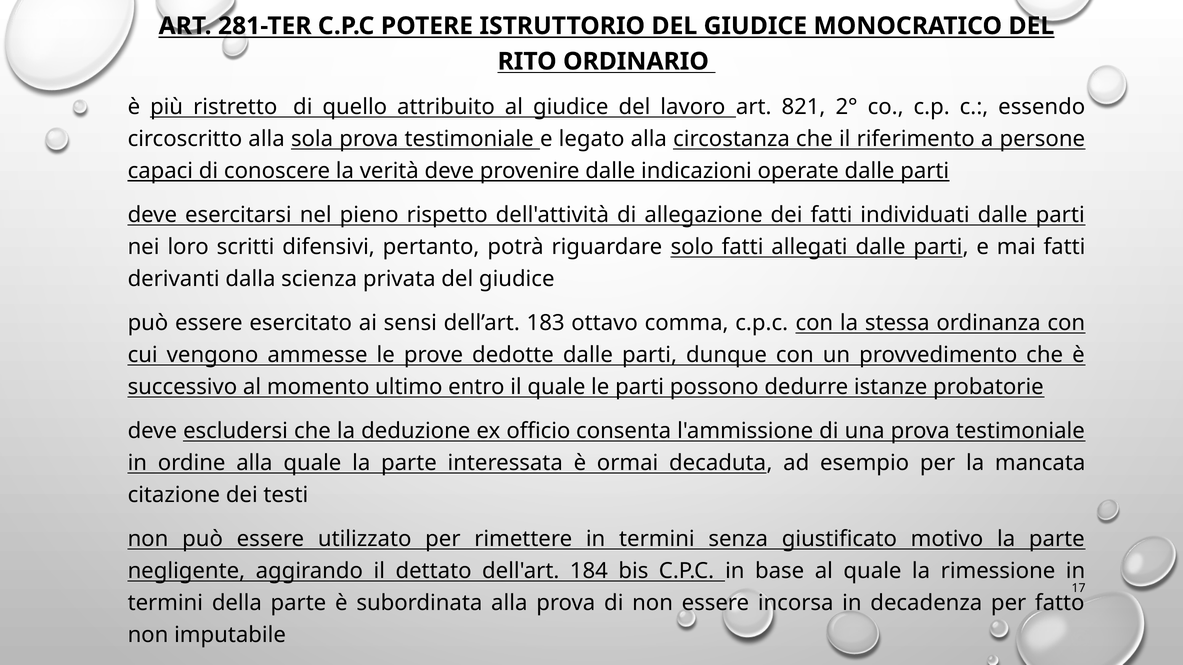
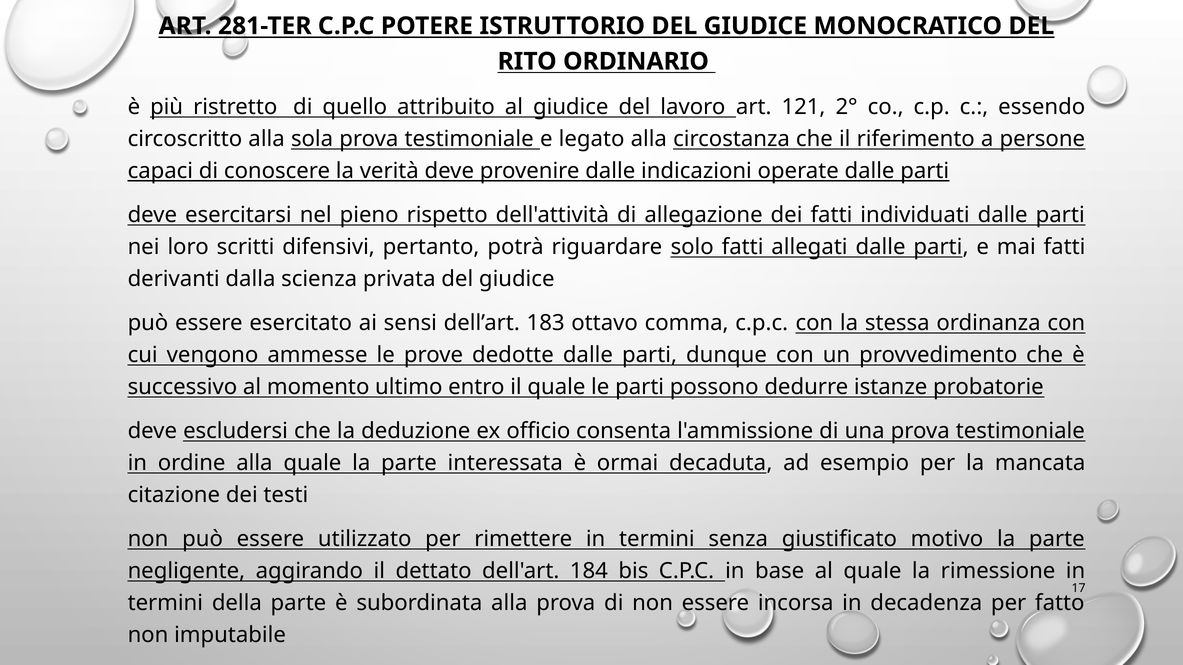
821: 821 -> 121
